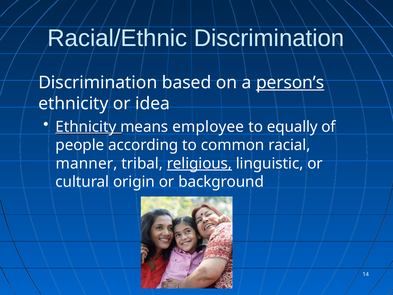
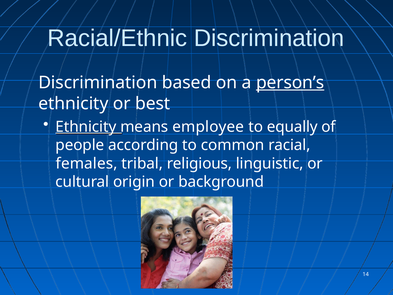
idea: idea -> best
manner: manner -> females
religious underline: present -> none
